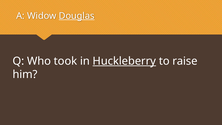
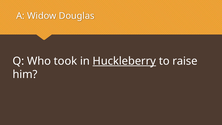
Douglas underline: present -> none
